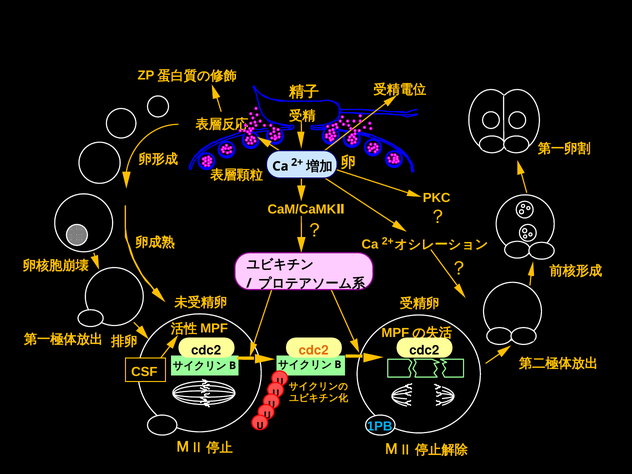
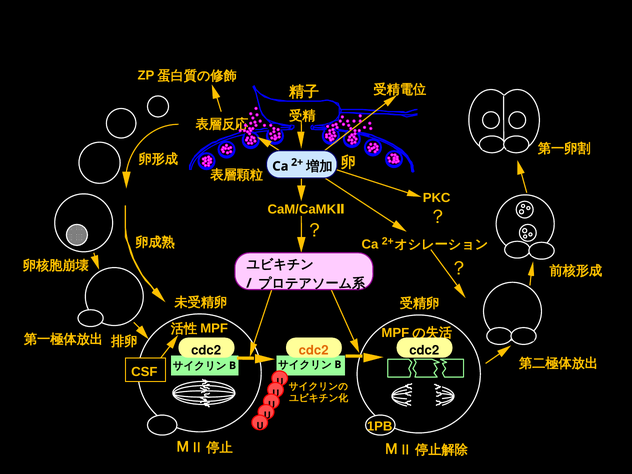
1PB at (380, 426) colour: light blue -> yellow
